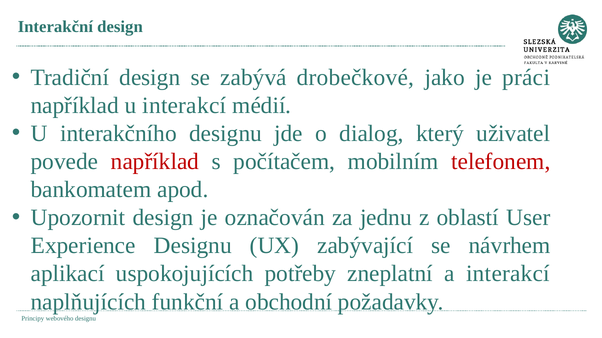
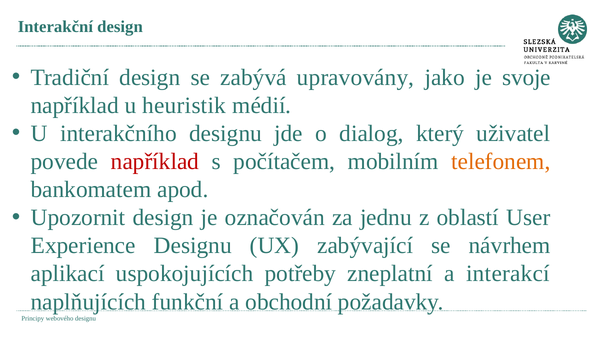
drobečkové: drobečkové -> upravovány
práci: práci -> svoje
u interakcí: interakcí -> heuristik
telefonem colour: red -> orange
